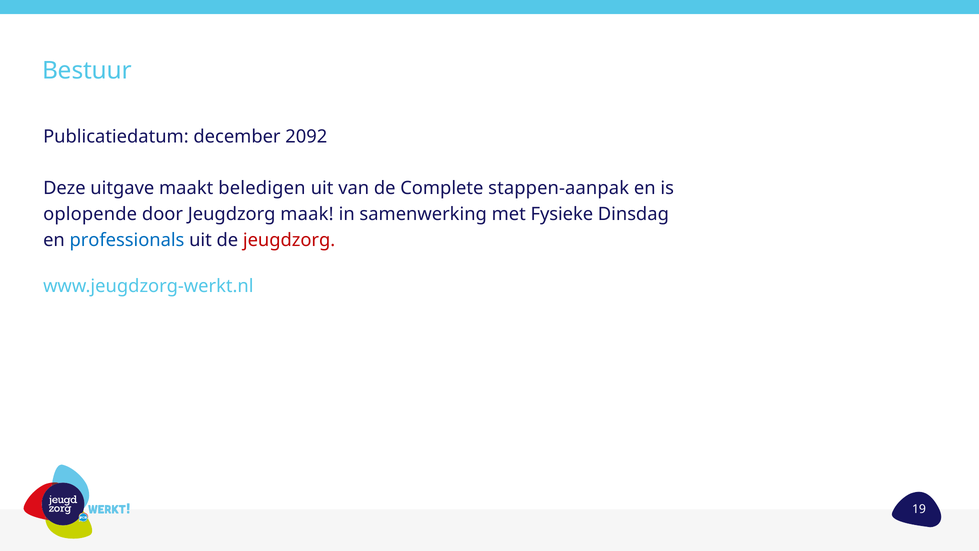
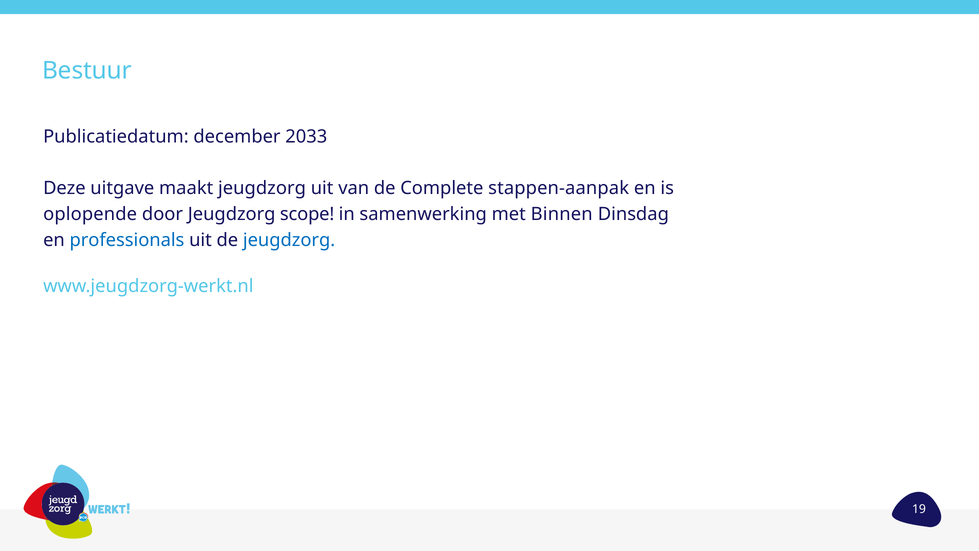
2092: 2092 -> 2033
maakt beledigen: beledigen -> jeugdzorg
maak: maak -> scope
Fysieke: Fysieke -> Binnen
jeugdzorg at (289, 240) colour: red -> blue
